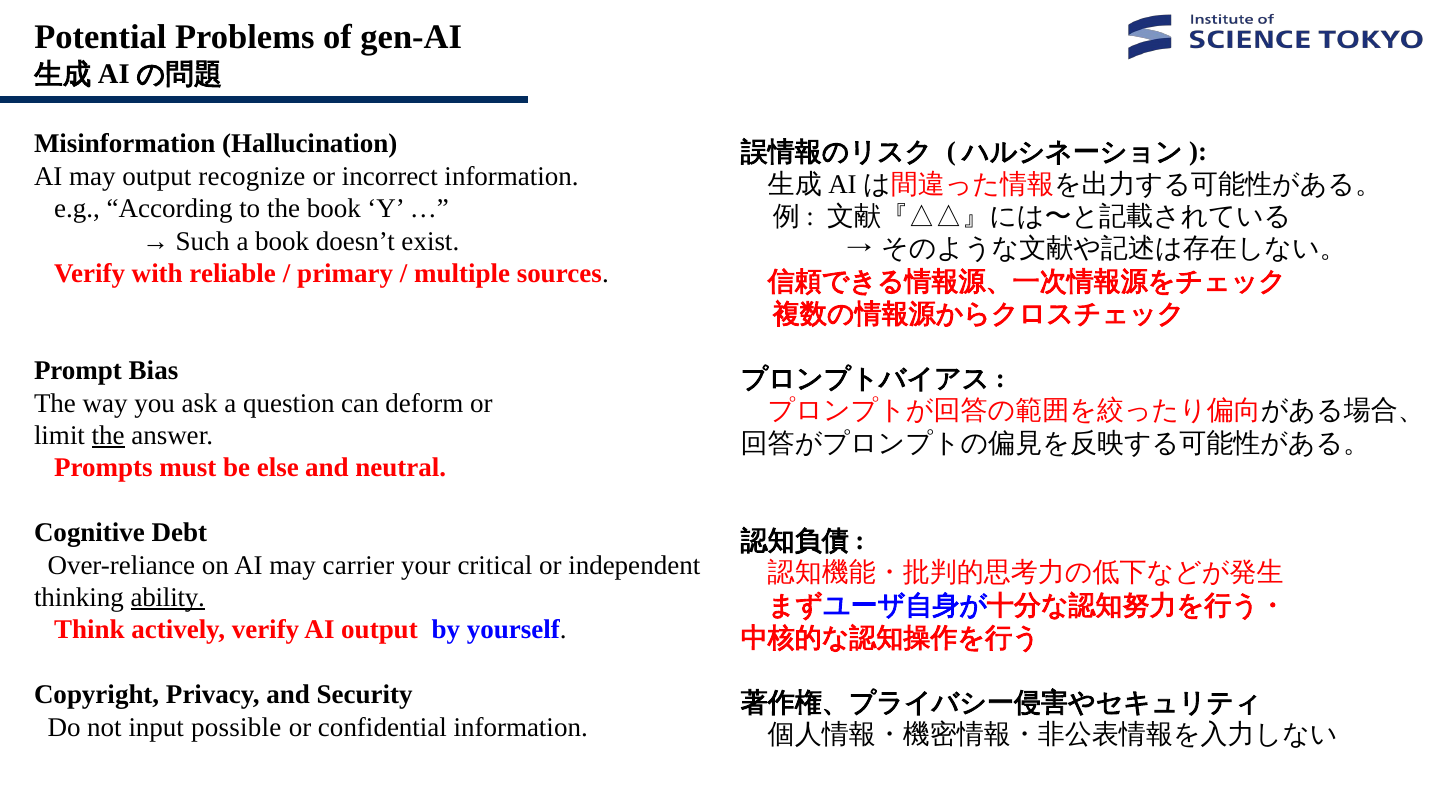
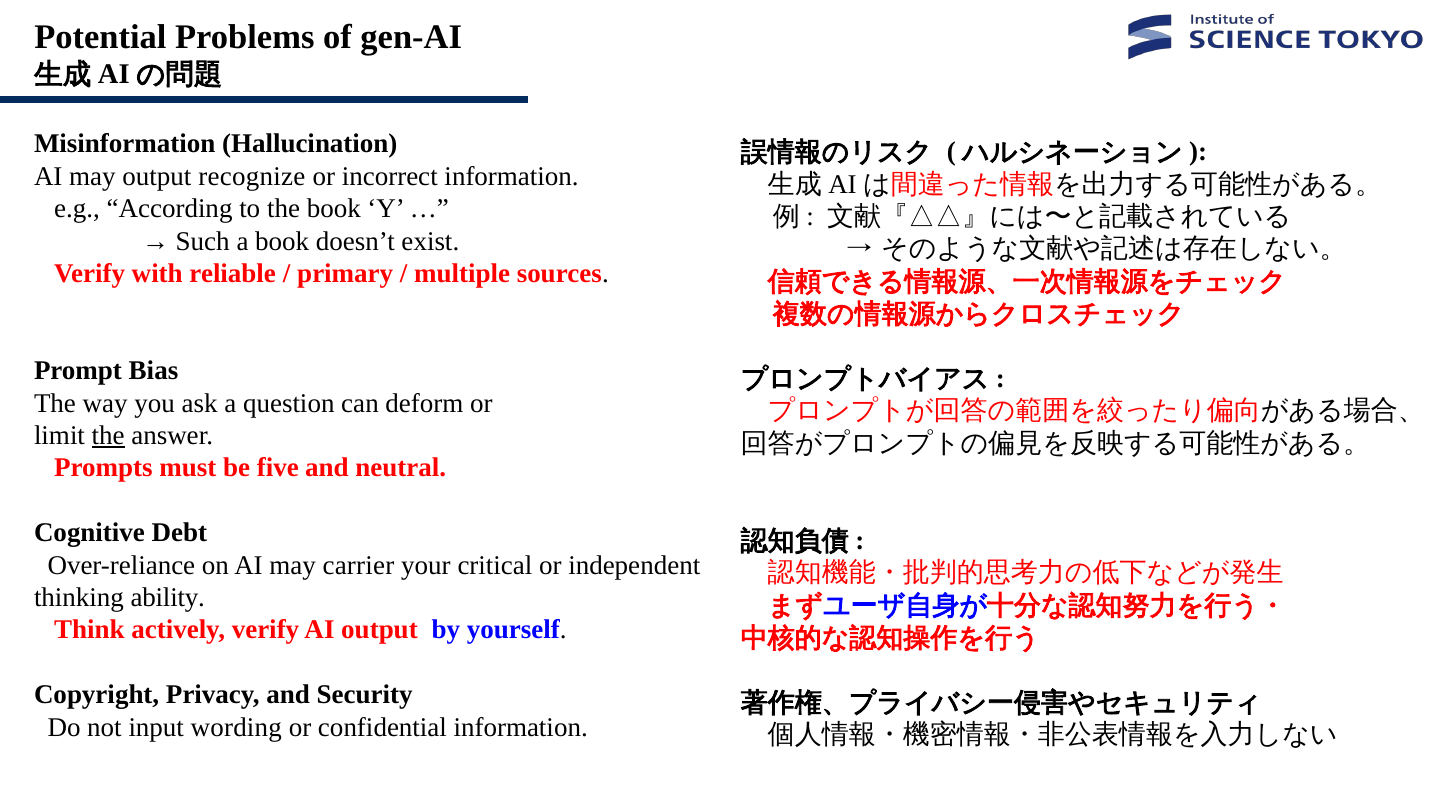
else: else -> five
ability underline: present -> none
possible: possible -> wording
